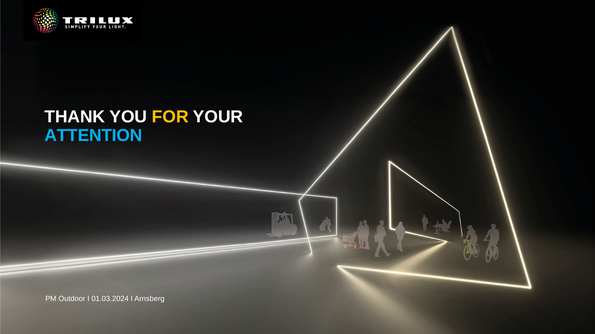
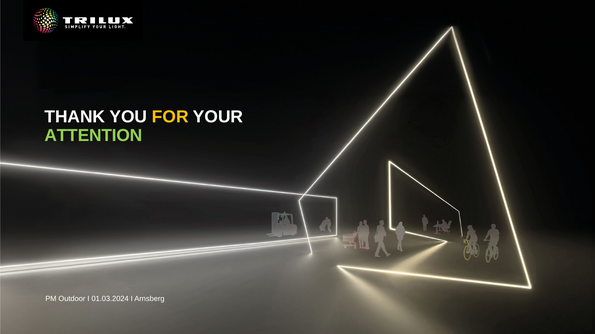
ATTENTION colour: light blue -> light green
